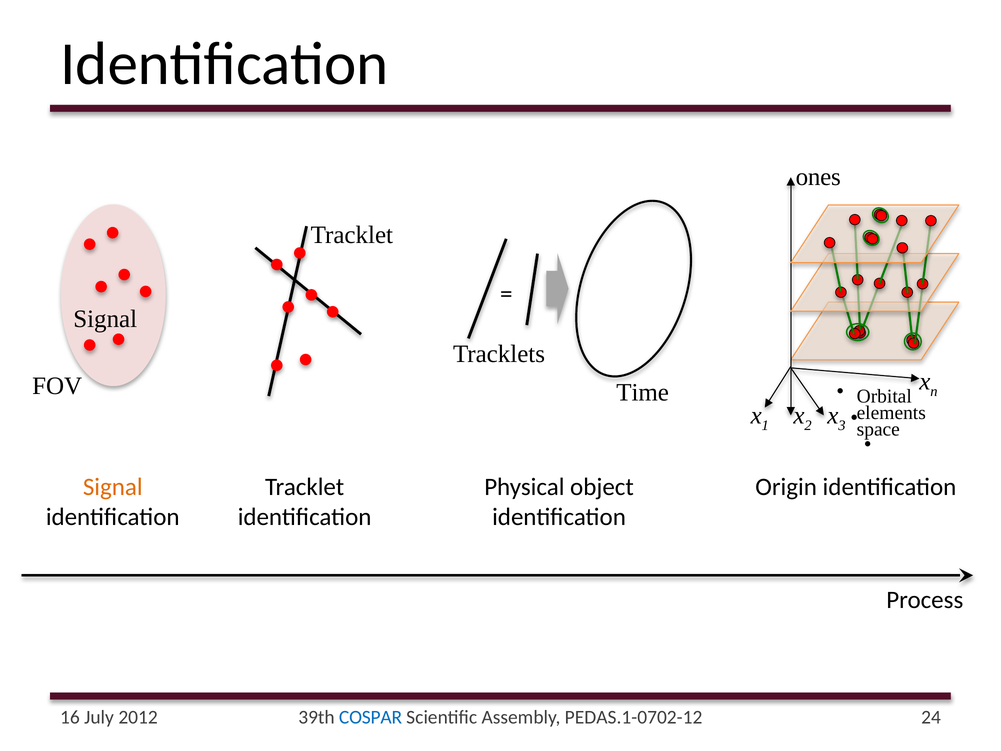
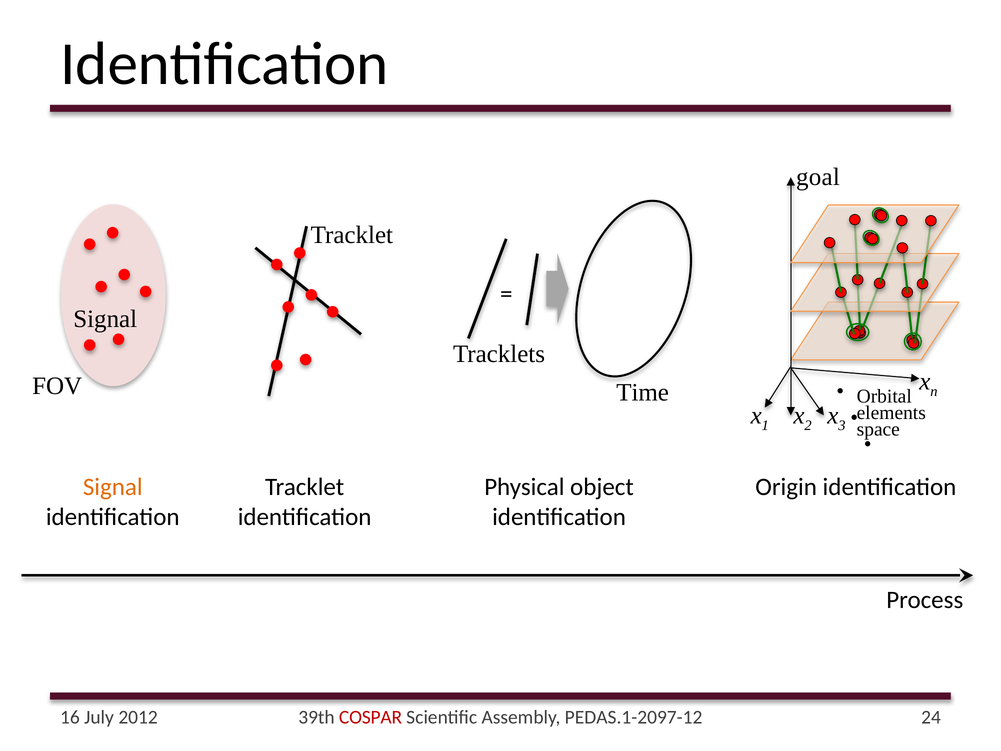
ones: ones -> goal
COSPAR colour: blue -> red
PEDAS.1-0702-12: PEDAS.1-0702-12 -> PEDAS.1-2097-12
